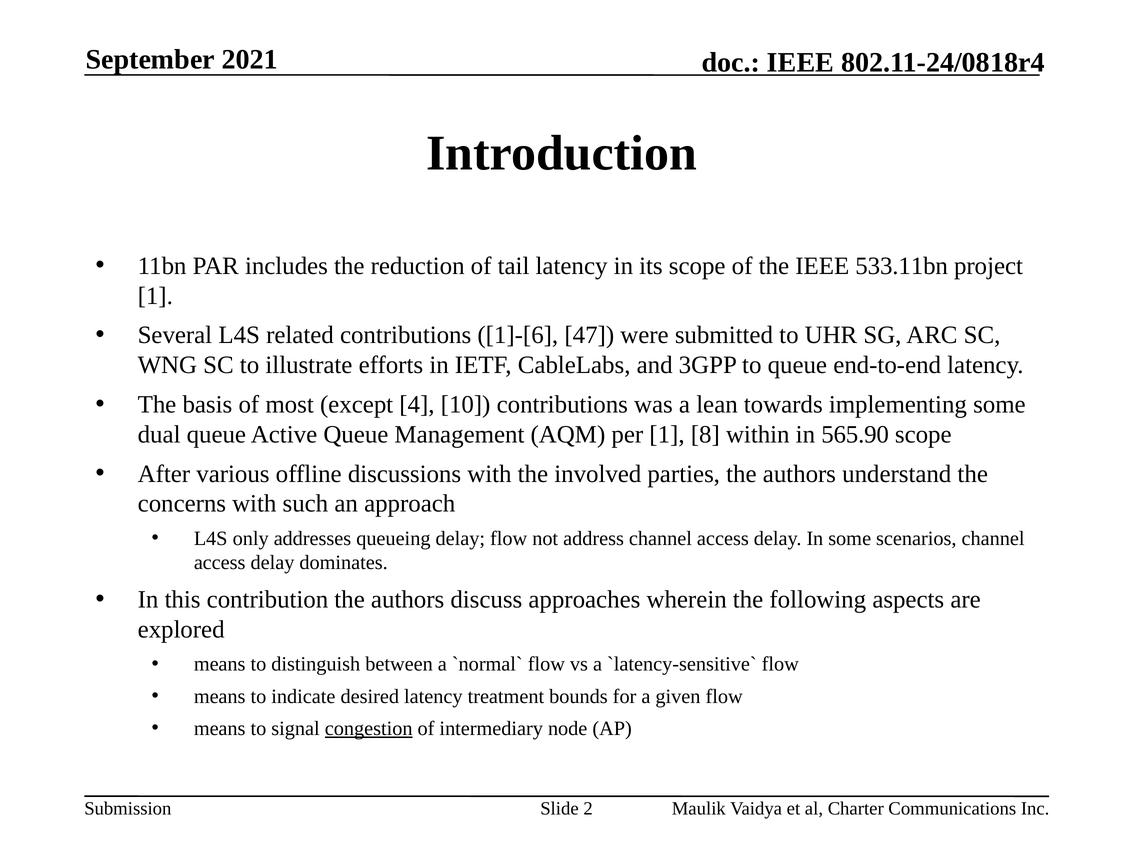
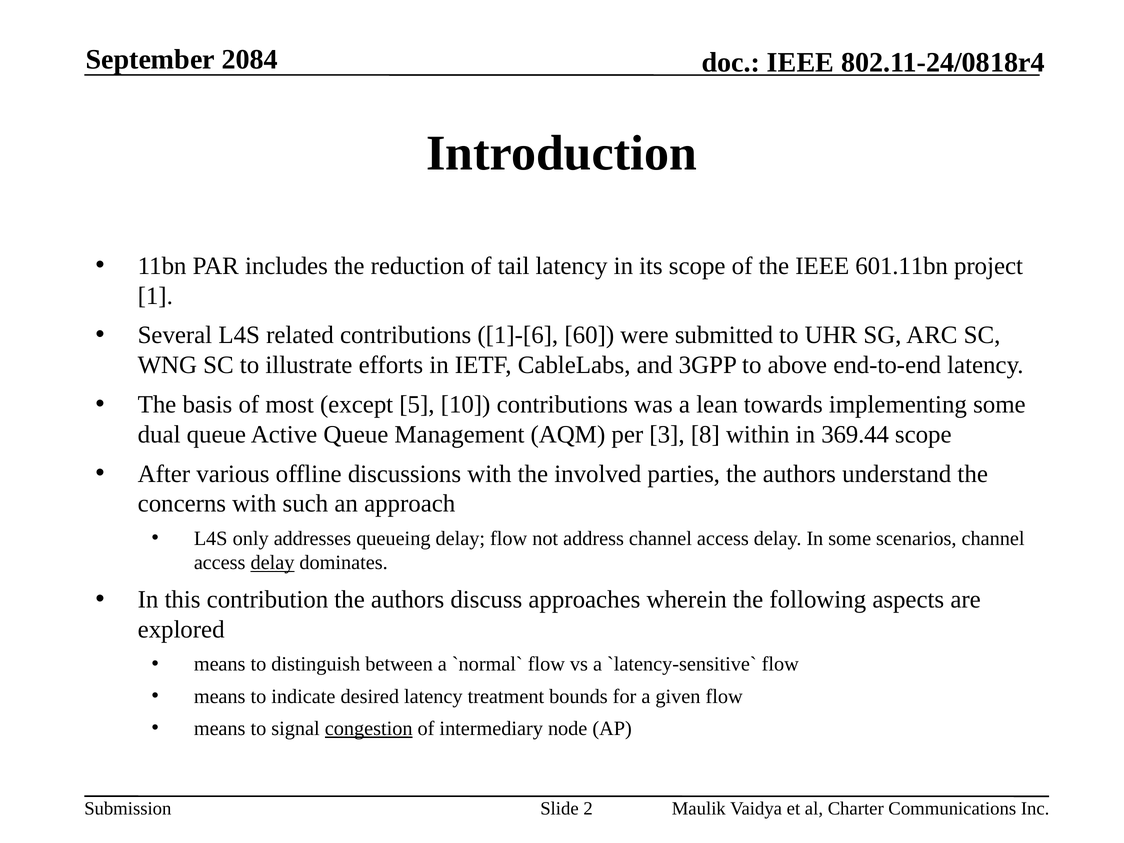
2021: 2021 -> 2084
533.11bn: 533.11bn -> 601.11bn
47: 47 -> 60
to queue: queue -> above
4: 4 -> 5
per 1: 1 -> 3
565.90: 565.90 -> 369.44
delay at (272, 563) underline: none -> present
